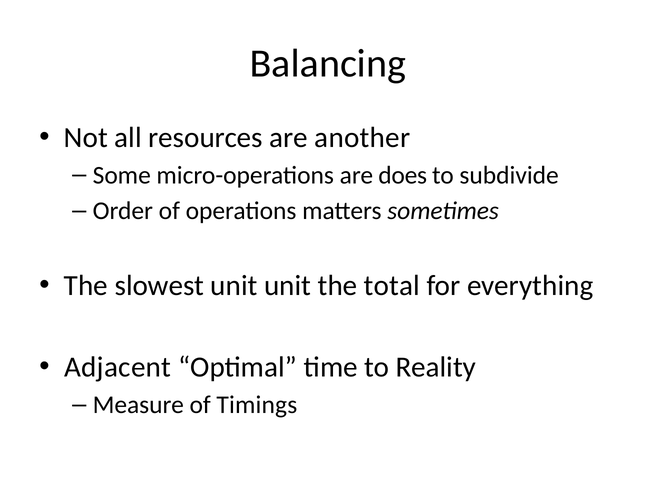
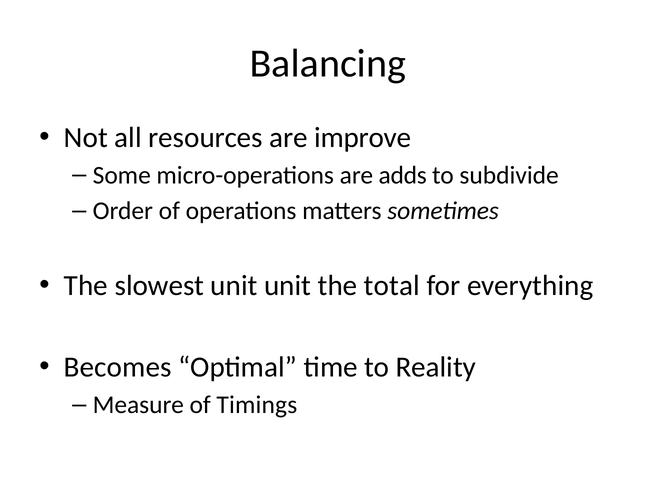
another: another -> improve
does: does -> adds
Adjacent: Adjacent -> Becomes
